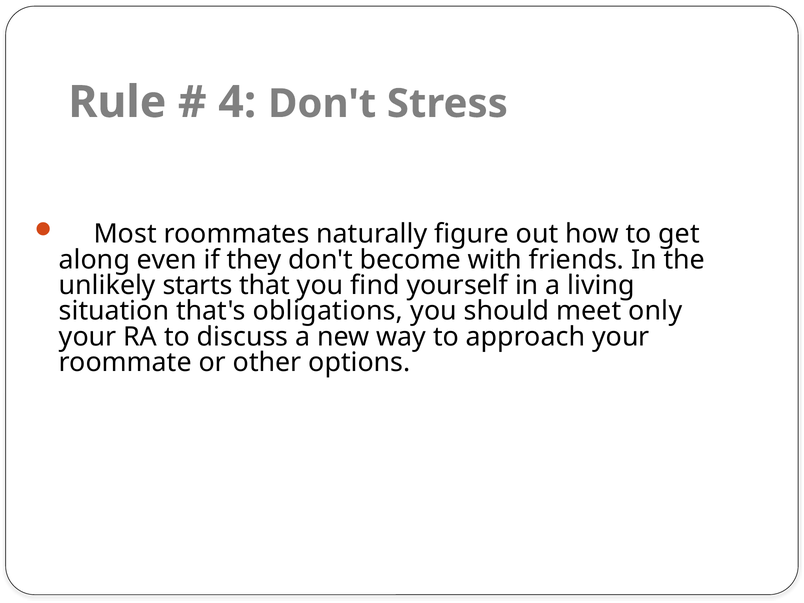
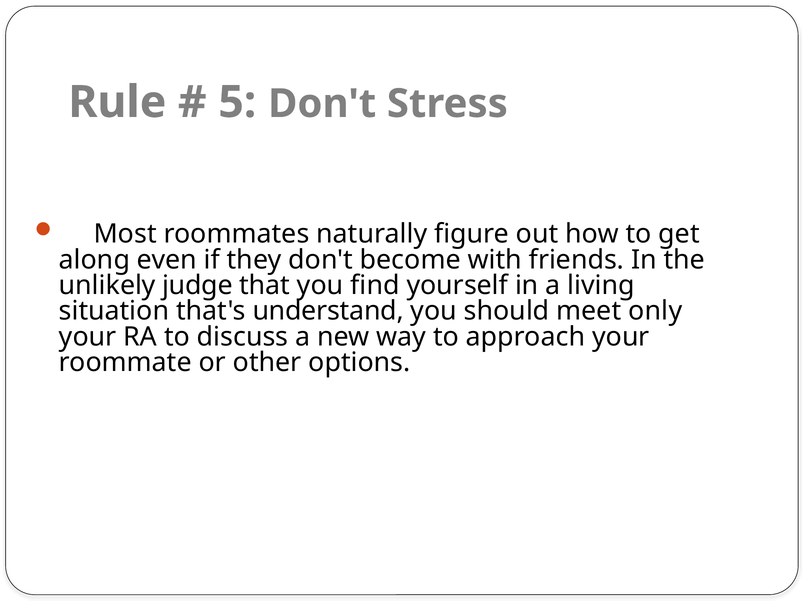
4: 4 -> 5
starts: starts -> judge
obligations: obligations -> understand
